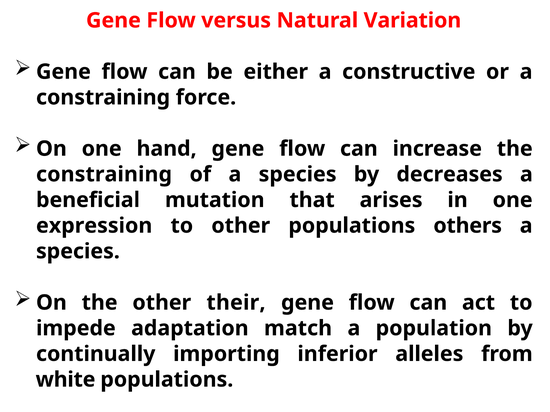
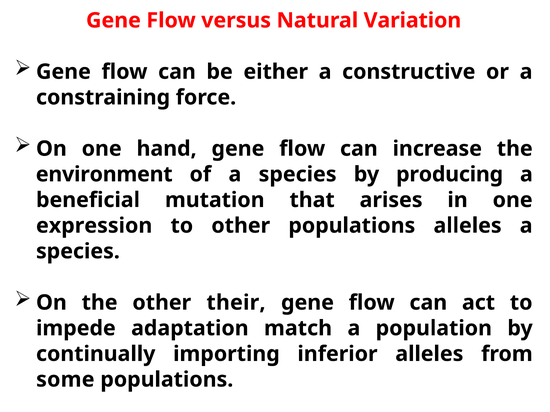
constraining at (104, 175): constraining -> environment
decreases: decreases -> producing
populations others: others -> alleles
white: white -> some
